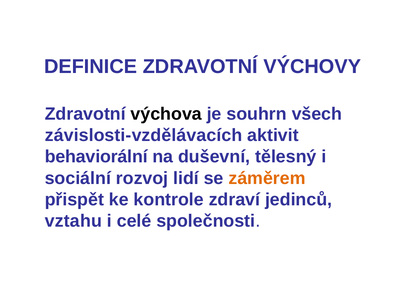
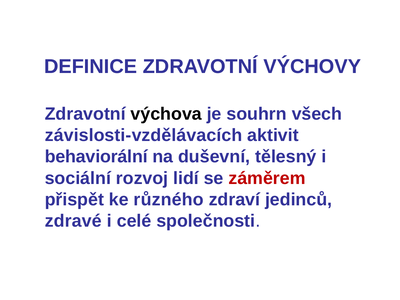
záměrem colour: orange -> red
kontrole: kontrole -> různého
vztahu: vztahu -> zdravé
